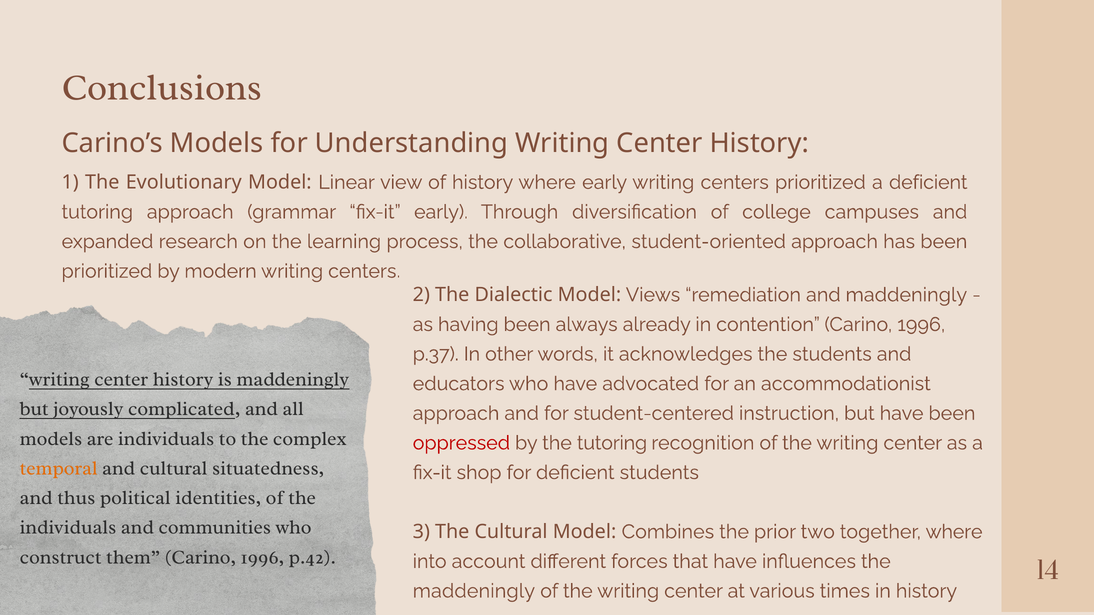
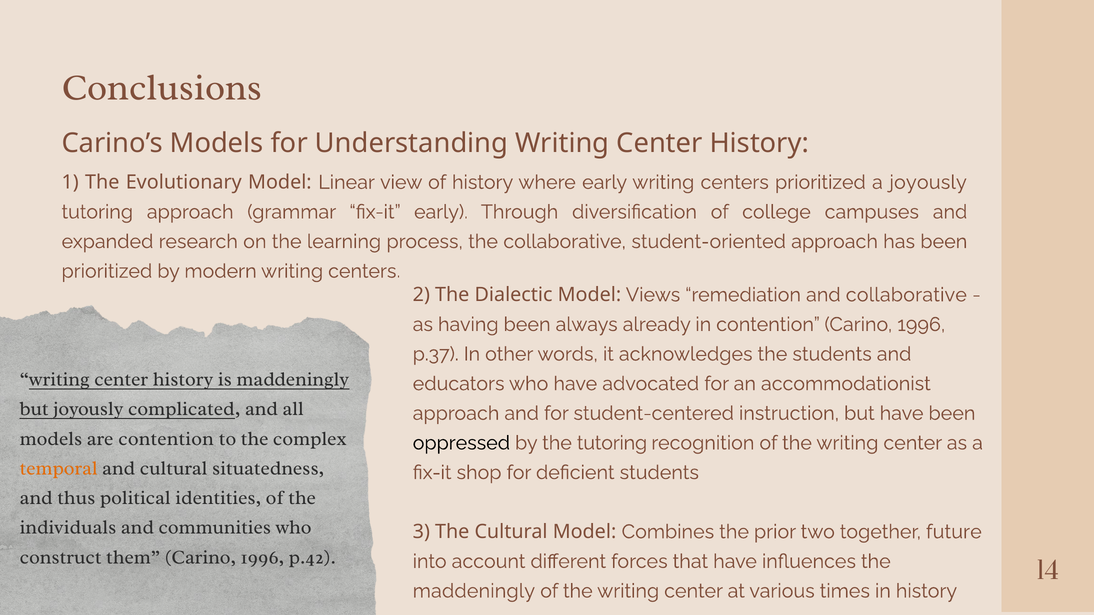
a deficient: deficient -> joyously
and maddeningly: maddeningly -> collaborative
are individuals: individuals -> contention
oppressed colour: red -> black
together where: where -> future
